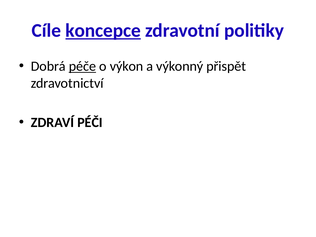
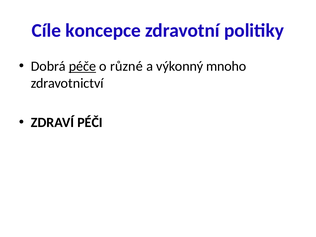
koncepce underline: present -> none
výkon: výkon -> různé
přispět: přispět -> mnoho
